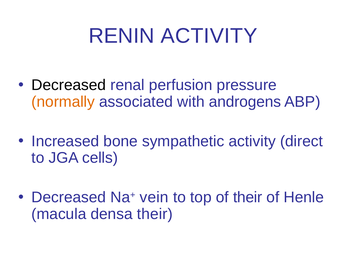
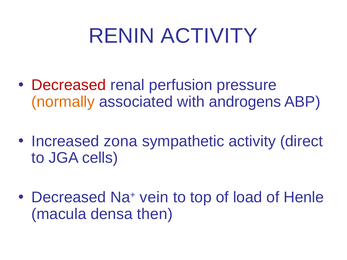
Decreased at (69, 85) colour: black -> red
bone: bone -> zona
of their: their -> load
densa their: their -> then
